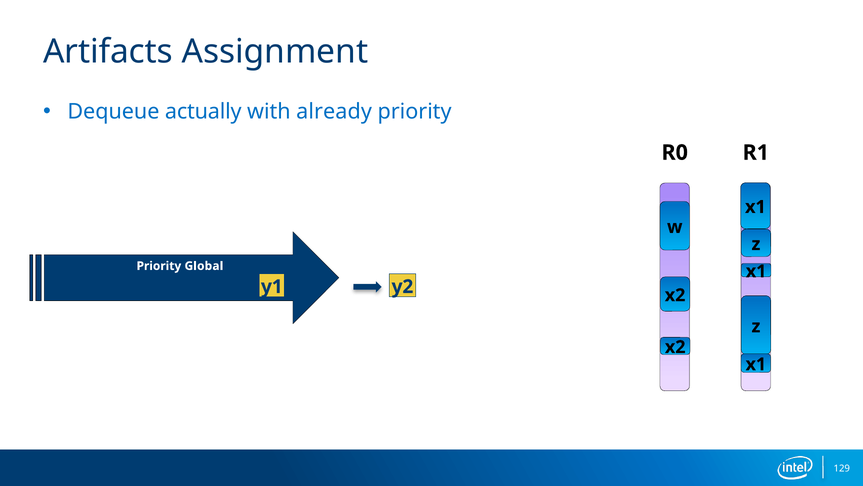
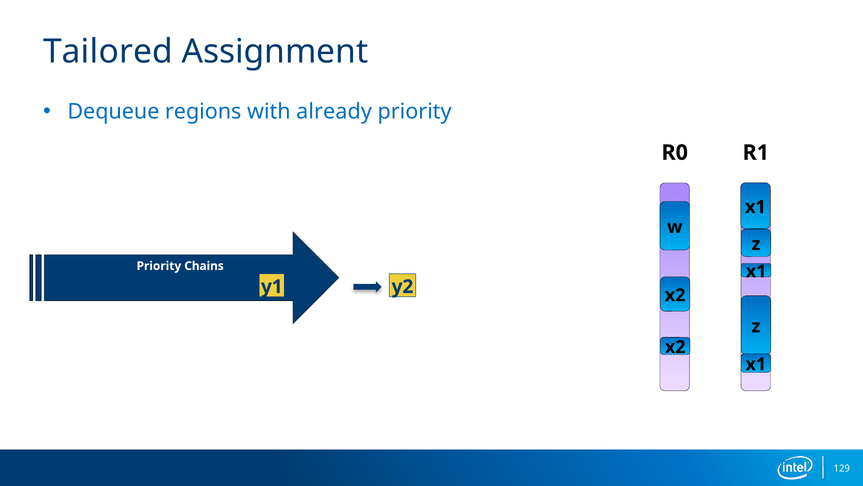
Artifacts: Artifacts -> Tailored
actually: actually -> regions
Global: Global -> Chains
